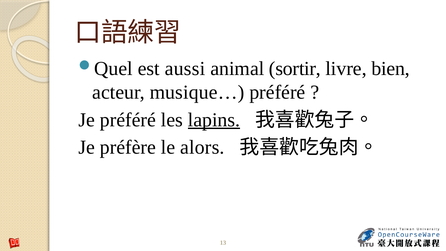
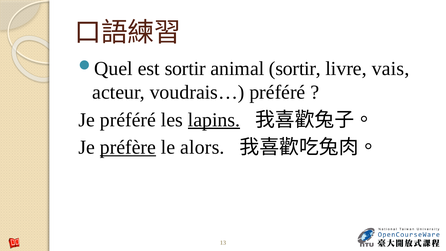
est aussi: aussi -> sortir
bien: bien -> vais
musique…: musique… -> voudrais…
préfère underline: none -> present
